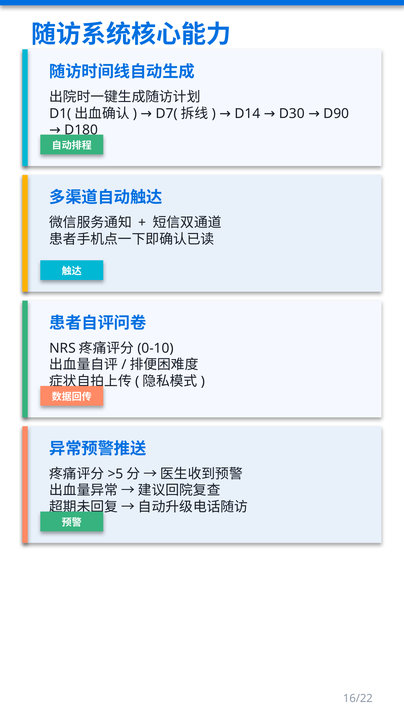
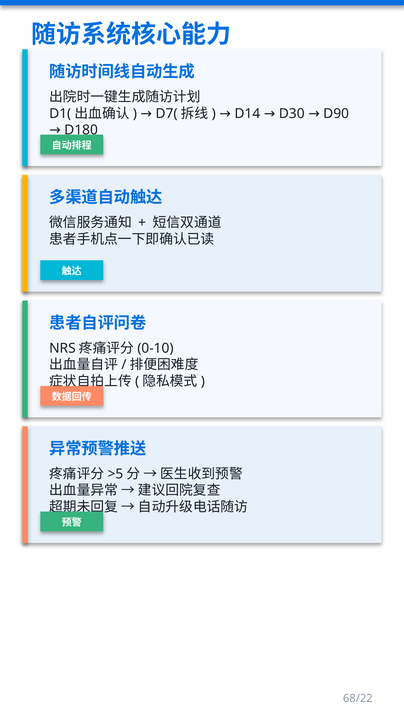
16/22: 16/22 -> 68/22
